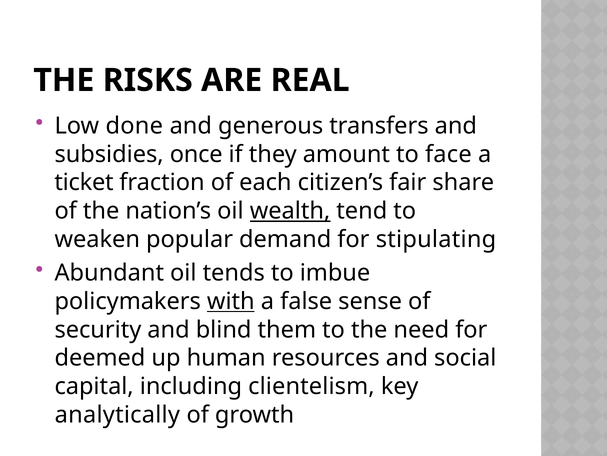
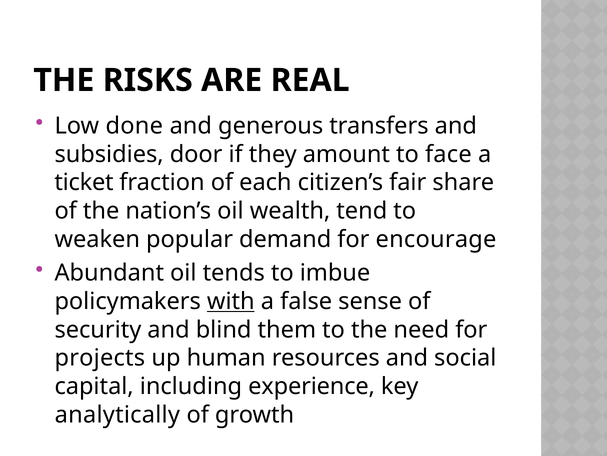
once: once -> door
wealth underline: present -> none
stipulating: stipulating -> encourage
deemed: deemed -> projects
clientelism: clientelism -> experience
